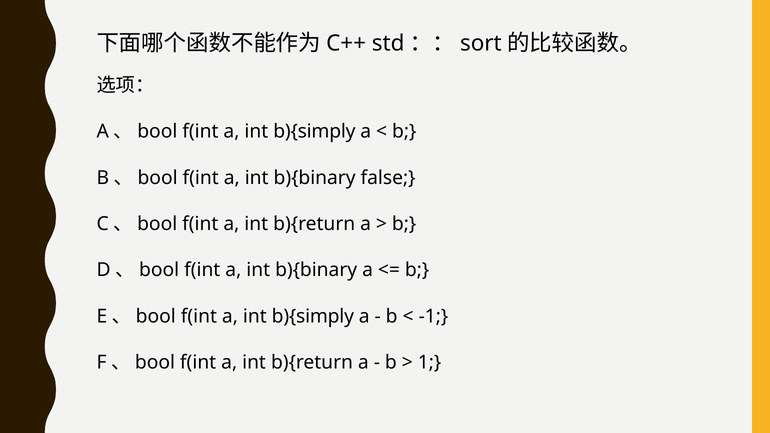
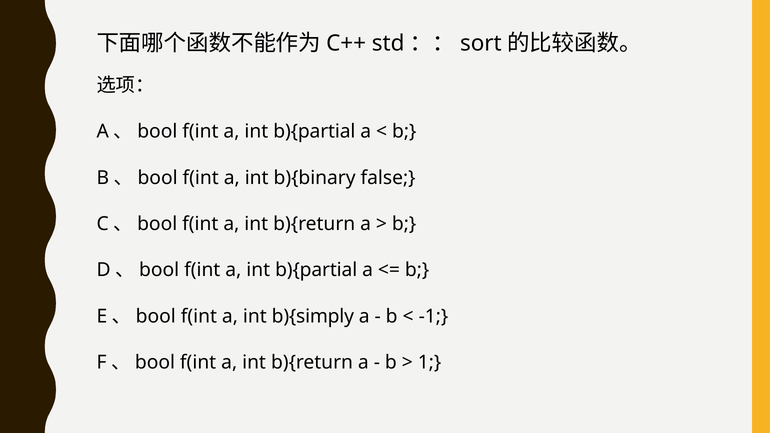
b){simply at (314, 132): b){simply -> b){partial
b){binary at (316, 270): b){binary -> b){partial
